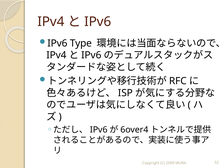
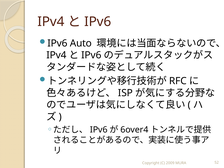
Type: Type -> Auto
